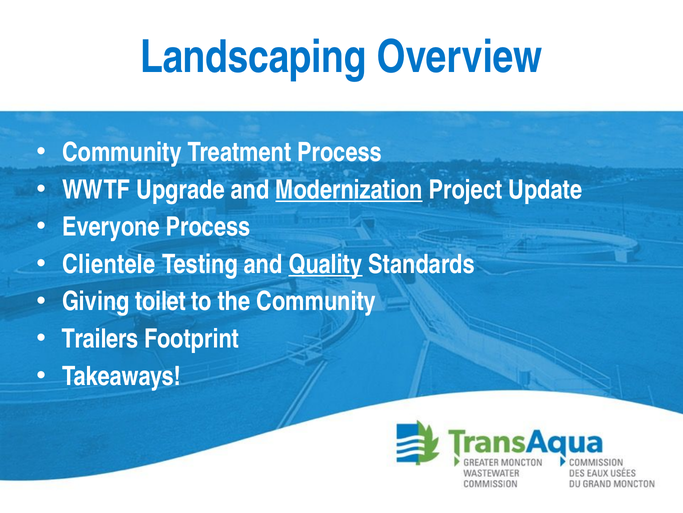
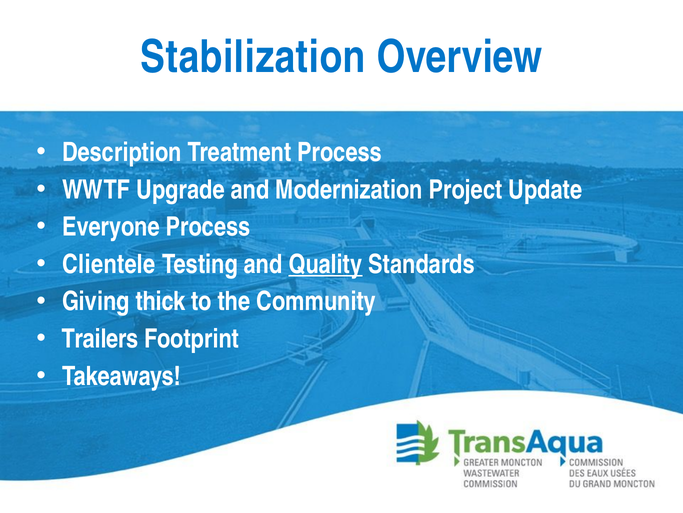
Landscaping: Landscaping -> Stabilization
Community at (122, 152): Community -> Description
Modernization underline: present -> none
toilet: toilet -> thick
